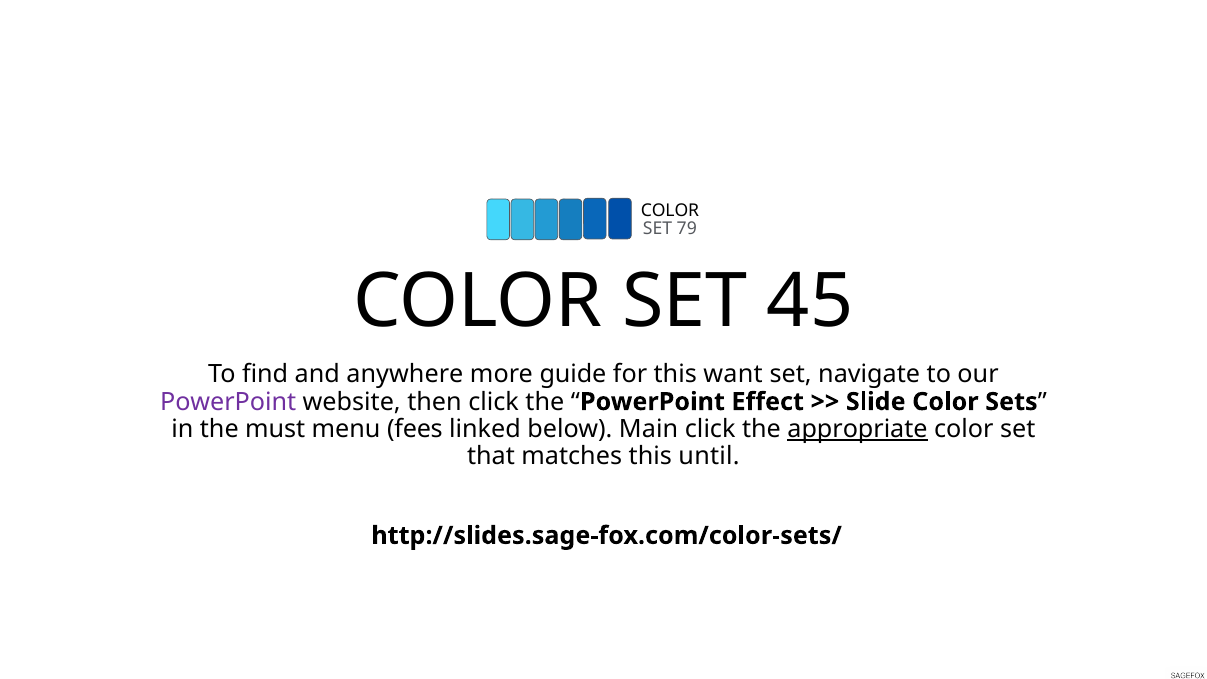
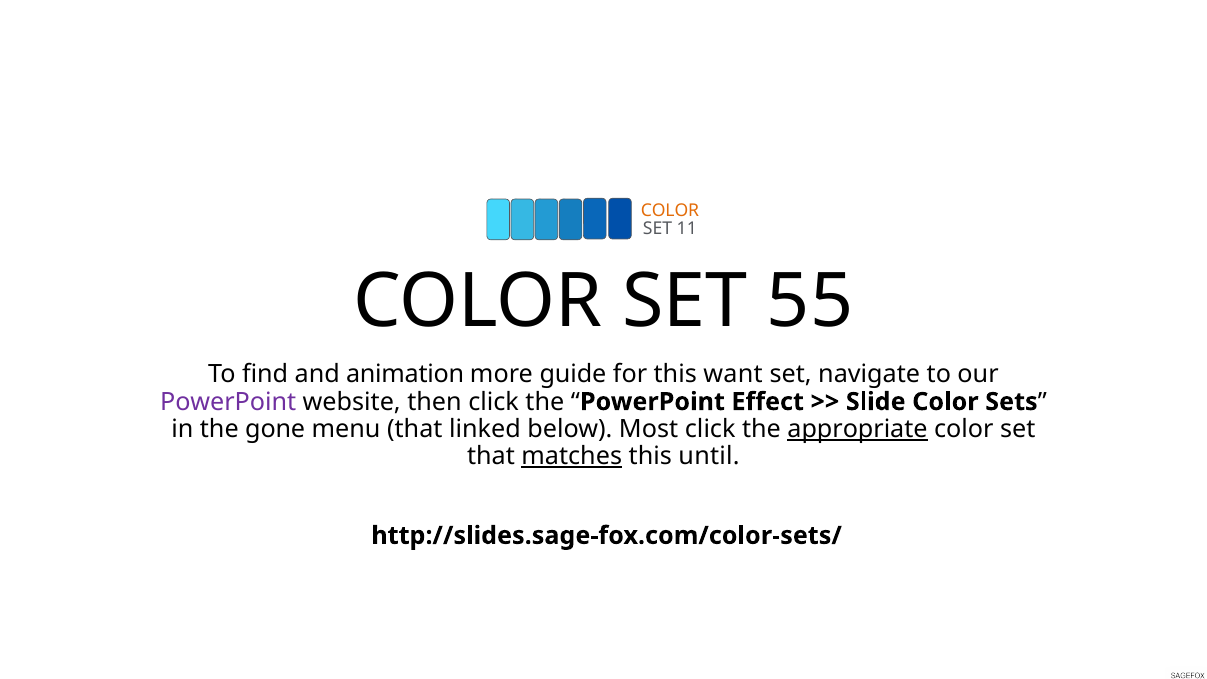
COLOR at (670, 211) colour: black -> orange
79: 79 -> 11
45: 45 -> 55
anywhere: anywhere -> animation
must: must -> gone
menu fees: fees -> that
Main: Main -> Most
matches underline: none -> present
